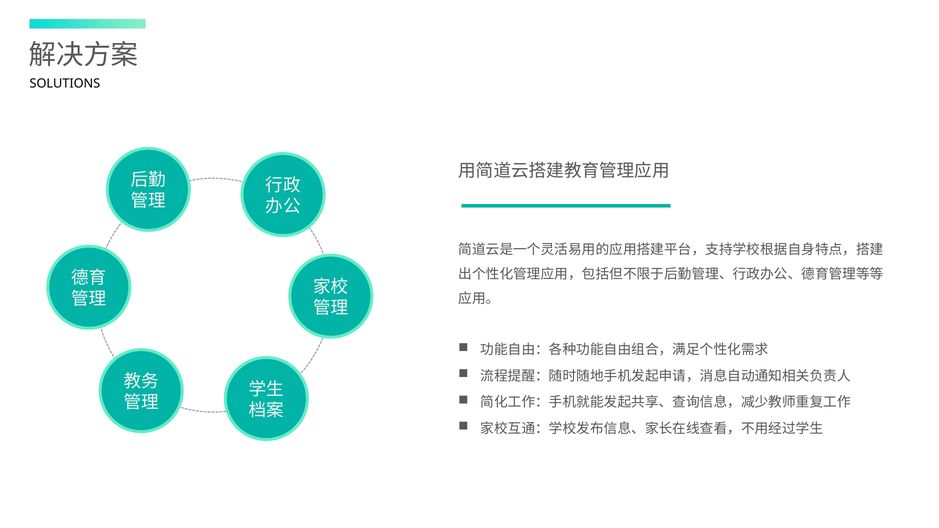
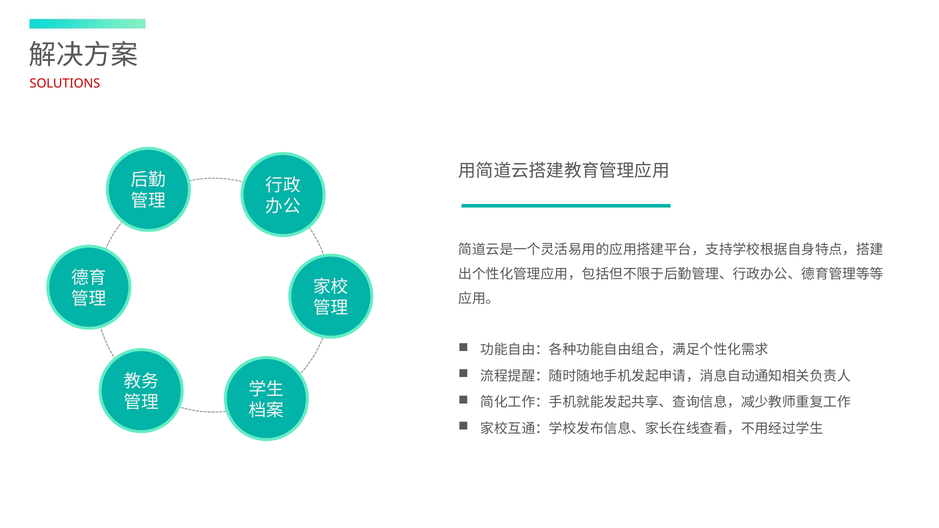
SOLUTIONS colour: black -> red
